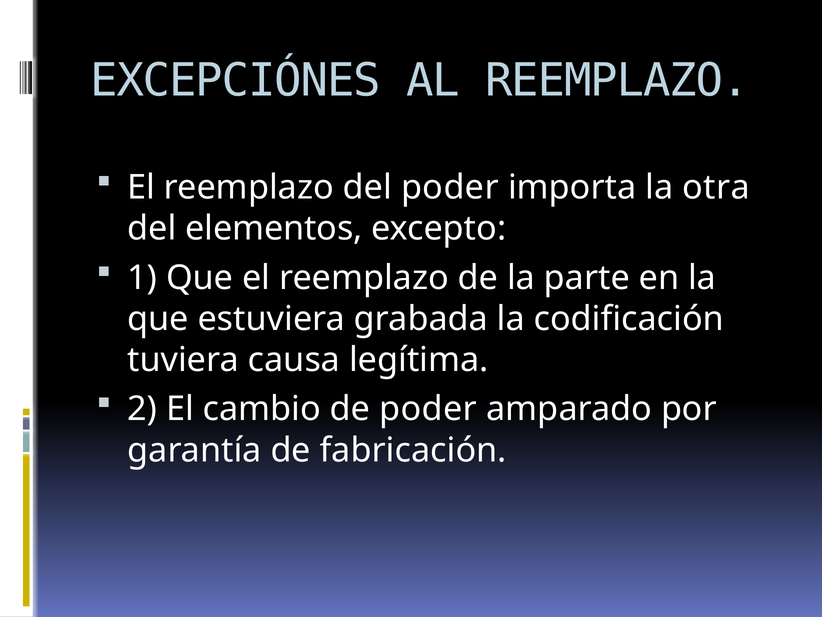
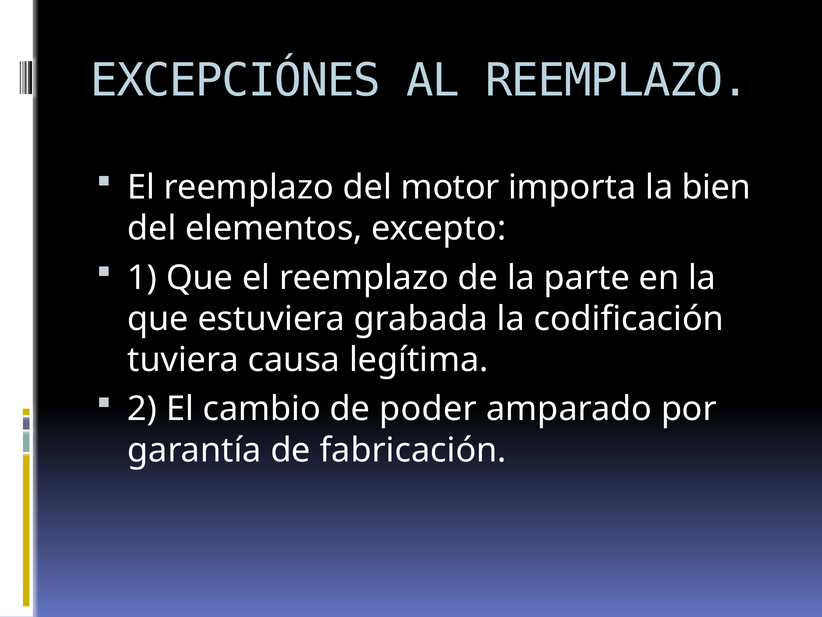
del poder: poder -> motor
otra: otra -> bien
